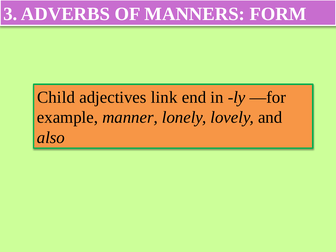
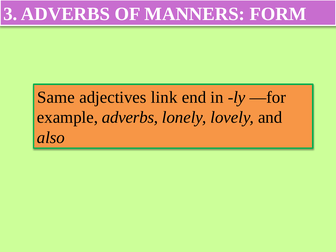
Child: Child -> Same
example manner: manner -> adverbs
